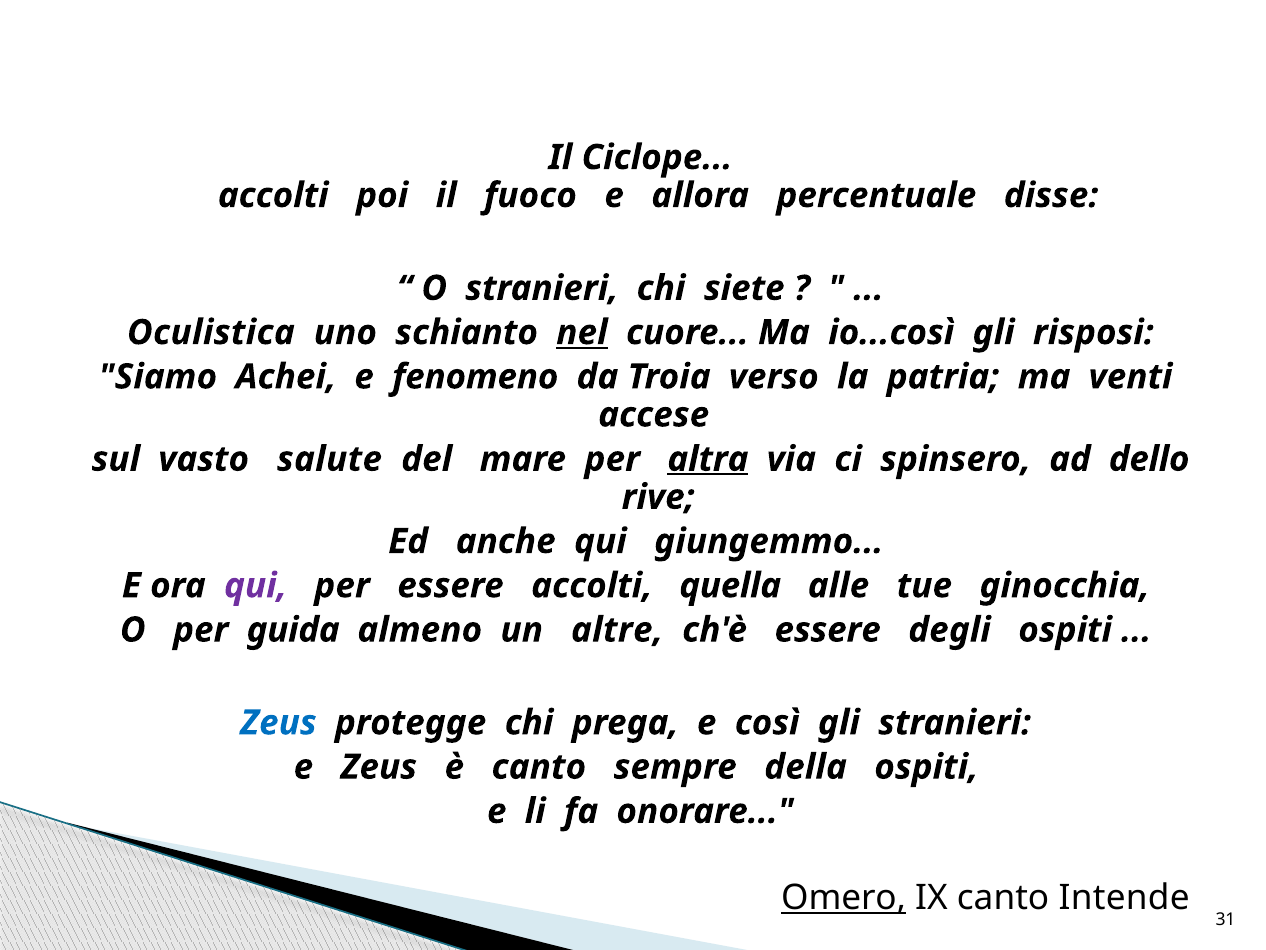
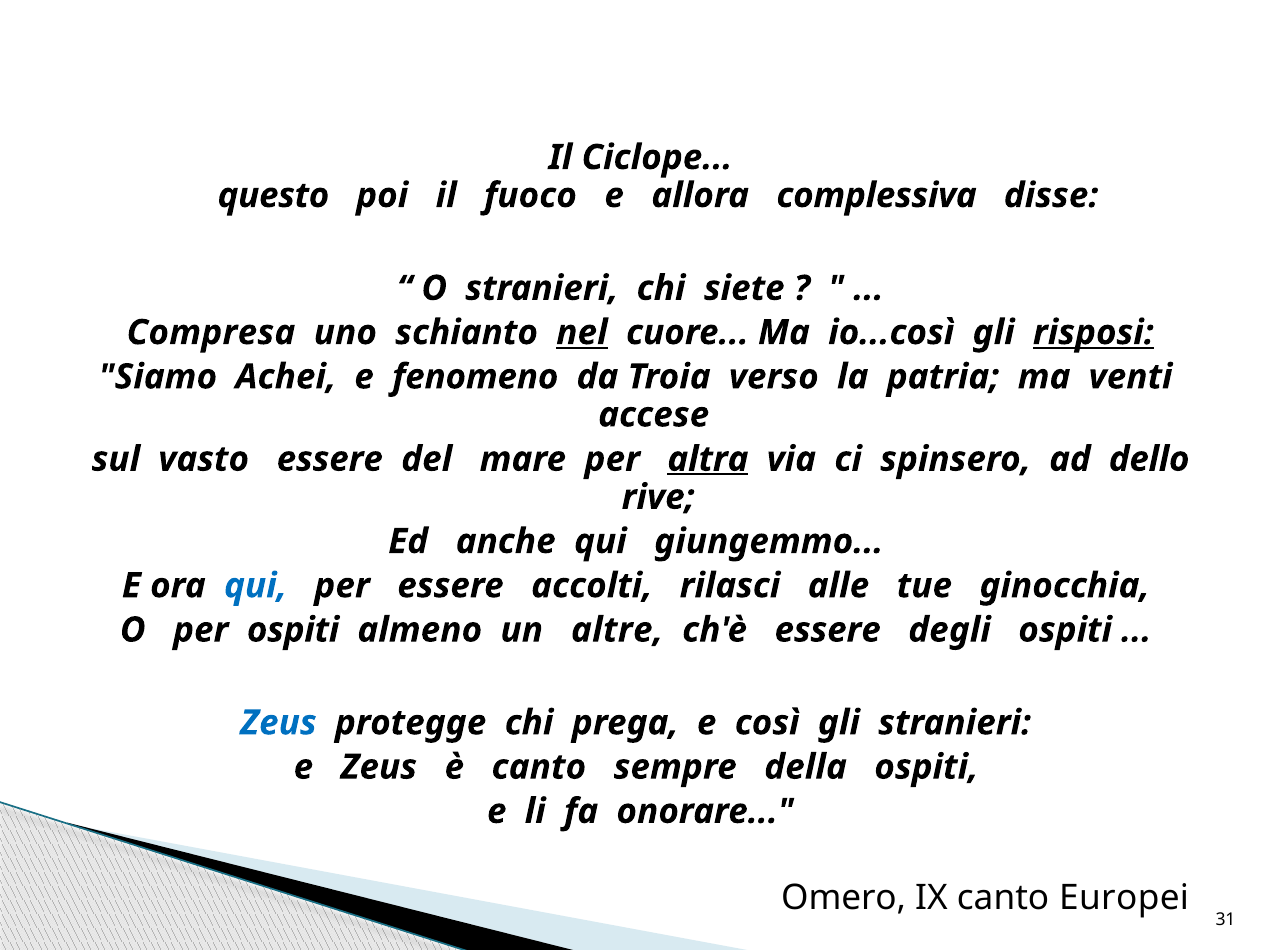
accolti at (273, 195): accolti -> questo
percentuale: percentuale -> complessiva
Oculistica: Oculistica -> Compresa
risposi underline: none -> present
vasto salute: salute -> essere
qui at (255, 585) colour: purple -> blue
quella: quella -> rilasci
per guida: guida -> ospiti
Omero underline: present -> none
Intende: Intende -> Europei
